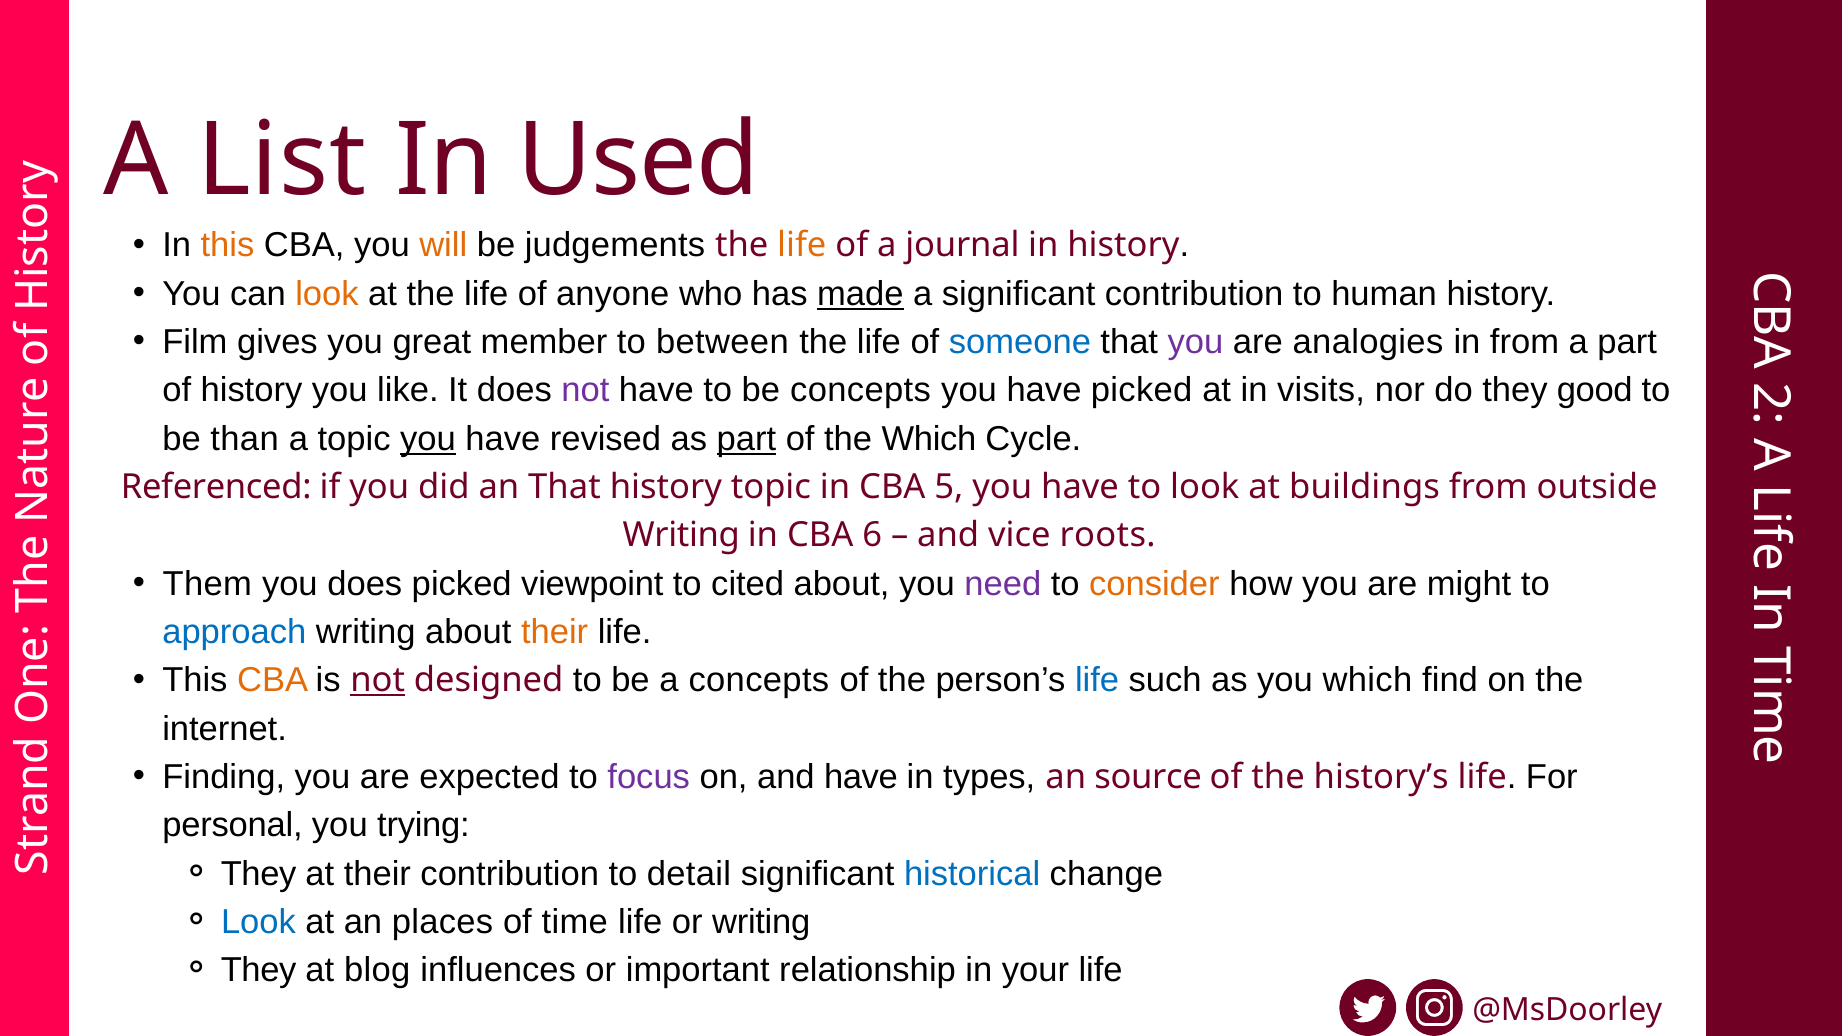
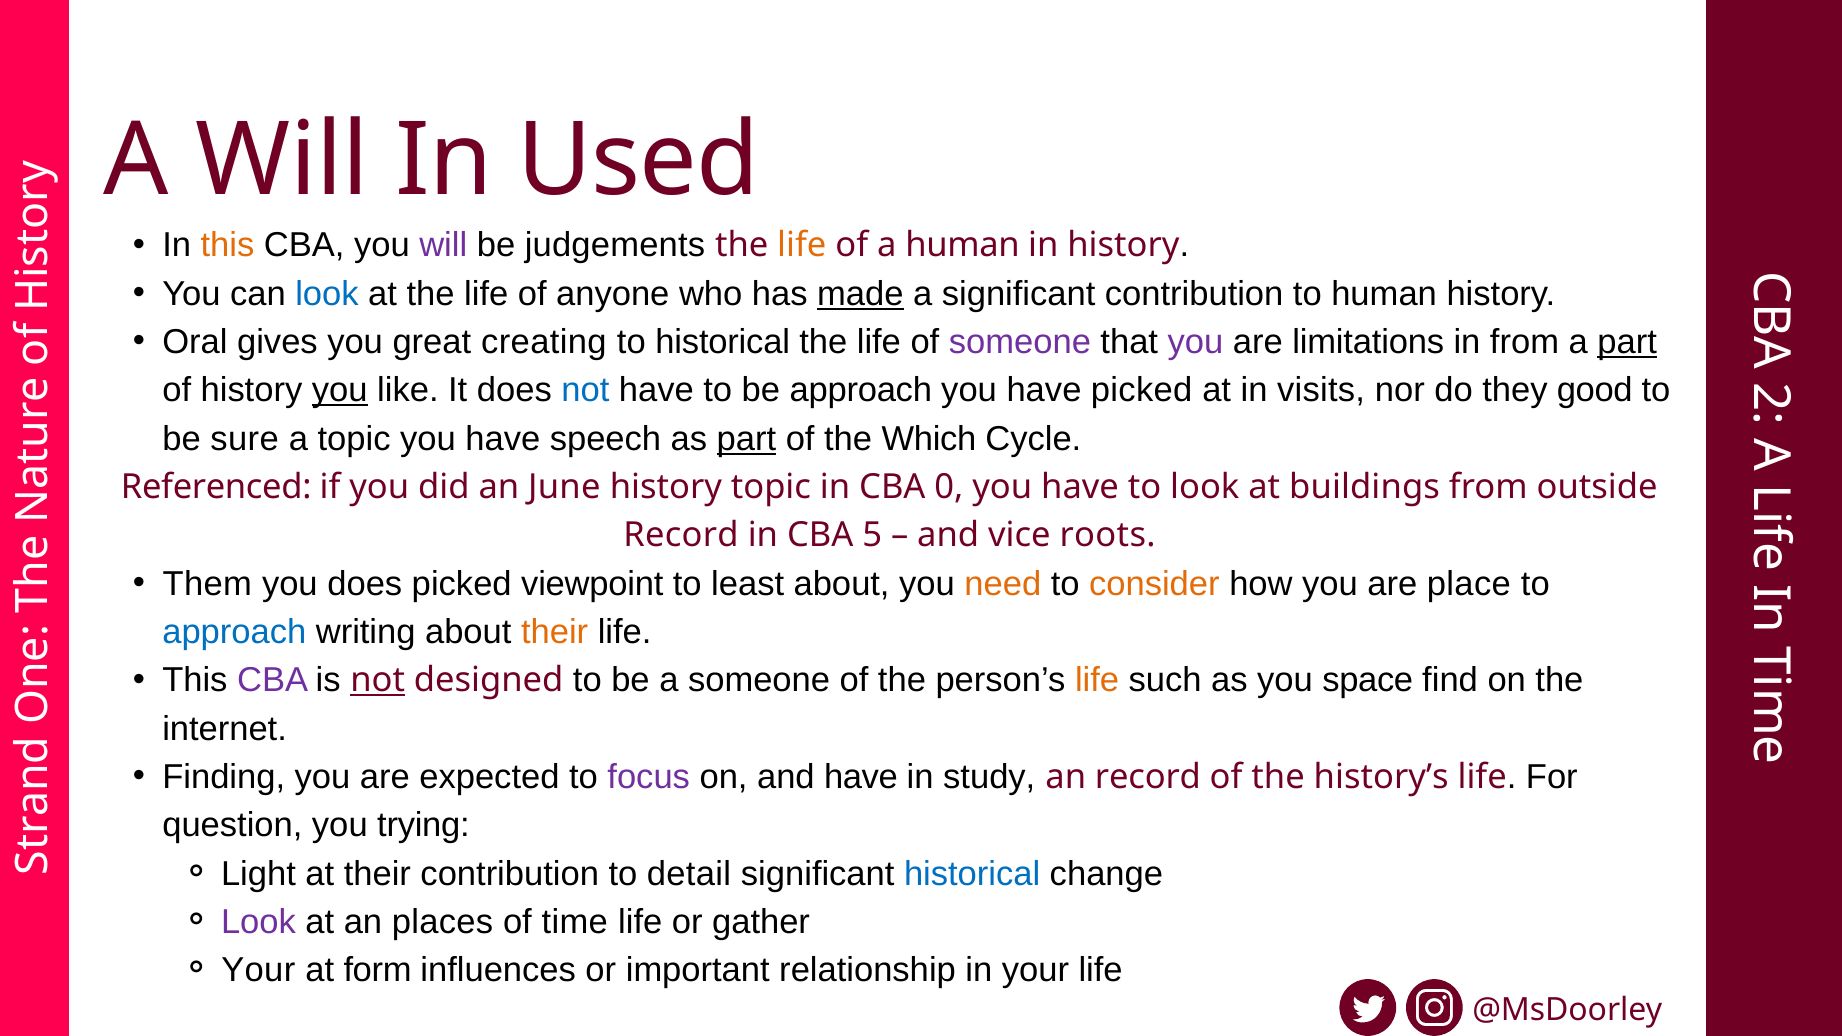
A List: List -> Will
will at (443, 245) colour: orange -> purple
a journal: journal -> human
look at (327, 294) colour: orange -> blue
Film: Film -> Oral
member: member -> creating
to between: between -> historical
someone at (1020, 342) colour: blue -> purple
analogies: analogies -> limitations
part at (1627, 342) underline: none -> present
you at (340, 391) underline: none -> present
not at (585, 391) colour: purple -> blue
be concepts: concepts -> approach
than: than -> sure
you at (428, 439) underline: present -> none
revised: revised -> speech
an That: That -> June
5: 5 -> 0
Writing at (681, 536): Writing -> Record
6: 6 -> 5
cited: cited -> least
need colour: purple -> orange
might: might -> place
CBA at (273, 681) colour: orange -> purple
a concepts: concepts -> someone
life at (1097, 681) colour: blue -> orange
you which: which -> space
types: types -> study
an source: source -> record
personal: personal -> question
They at (259, 874): They -> Light
Look at (258, 922) colour: blue -> purple
or writing: writing -> gather
They at (259, 971): They -> Your
blog: blog -> form
